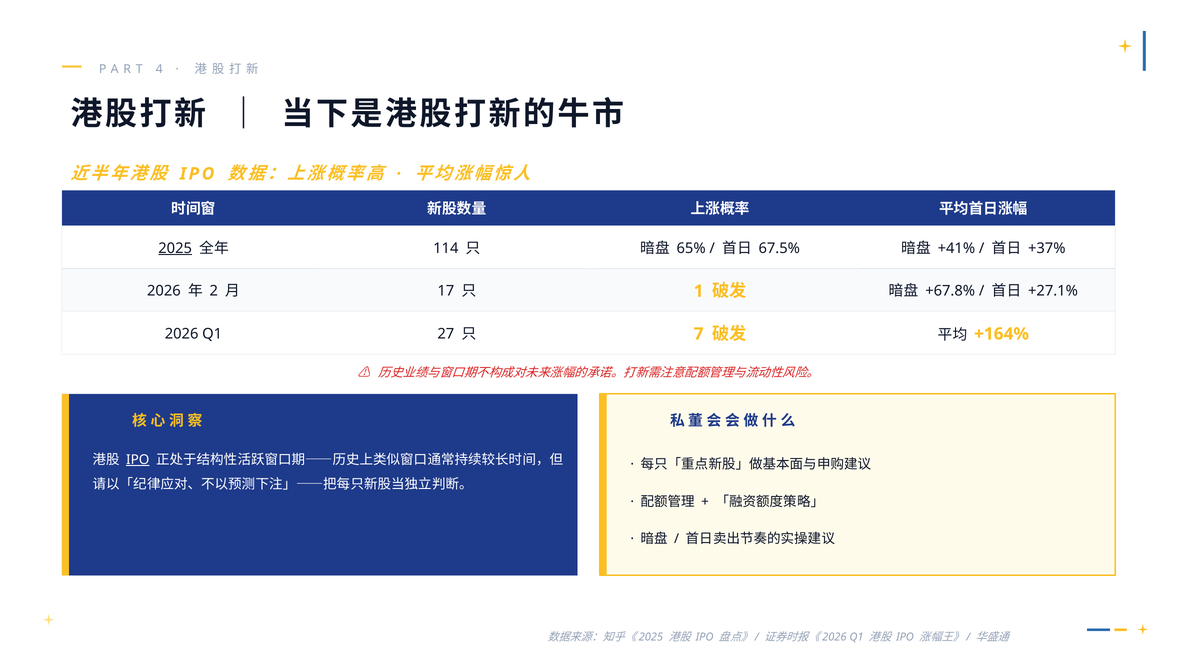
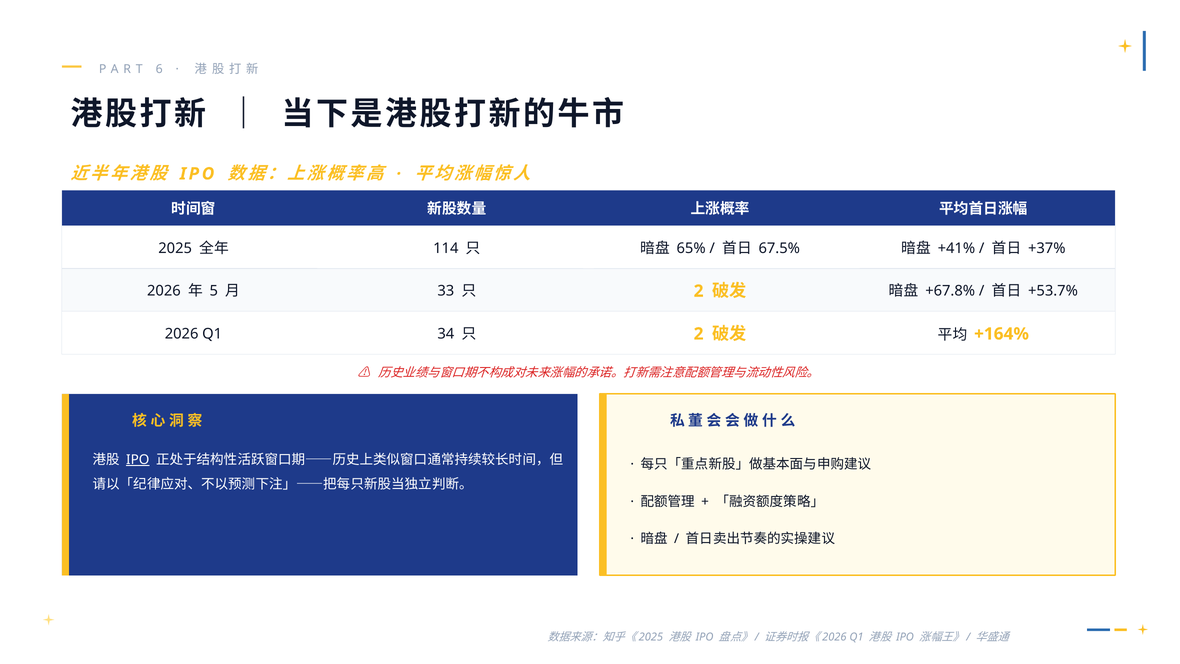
4: 4 -> 6
2025 underline: present -> none
2: 2 -> 5
17: 17 -> 33
1 at (699, 291): 1 -> 2
+27.1%: +27.1% -> +53.7%
27: 27 -> 34
7 at (699, 334): 7 -> 2
